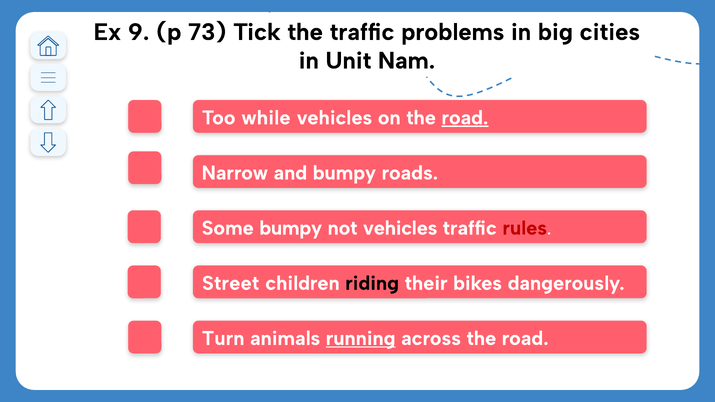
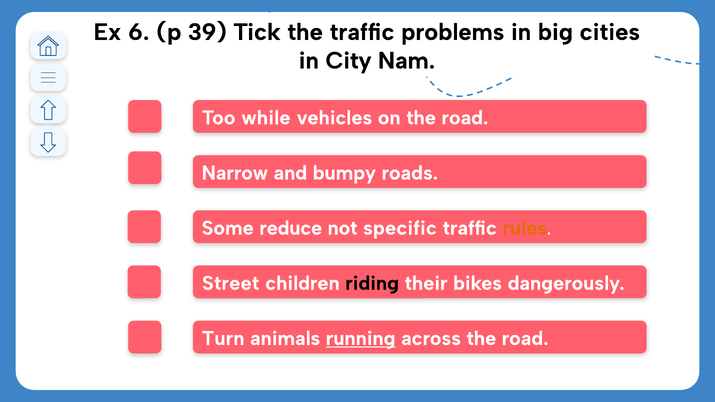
9: 9 -> 6
73: 73 -> 39
Unit: Unit -> City
road at (465, 118) underline: present -> none
Some bumpy: bumpy -> reduce
not vehicles: vehicles -> specific
rules colour: red -> orange
